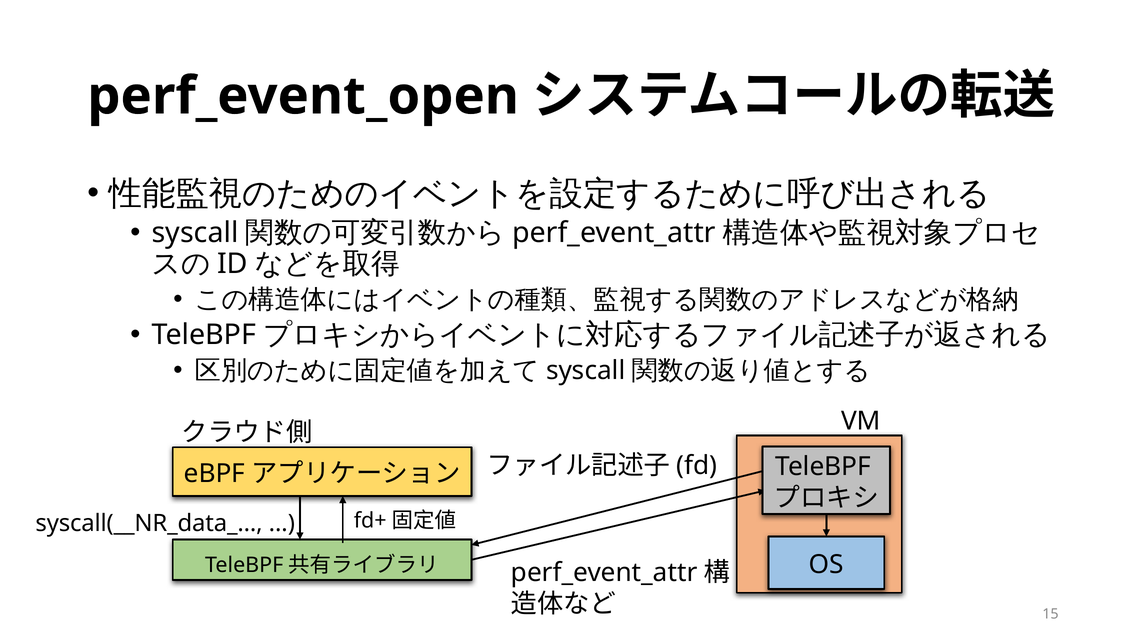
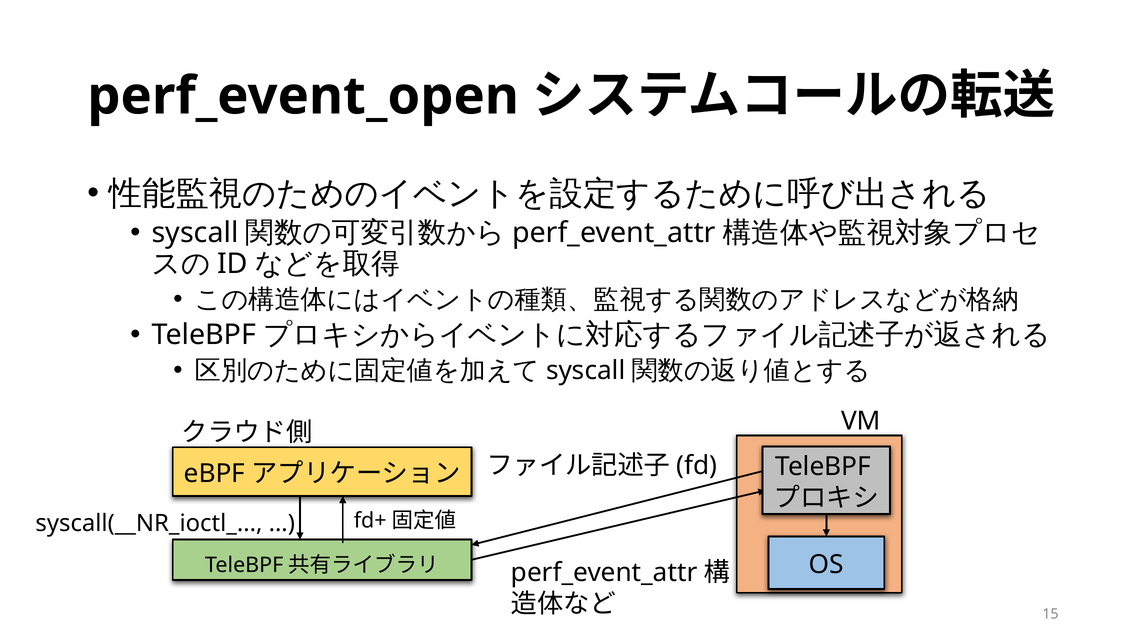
syscall(__NR_data_: syscall(__NR_data_ -> syscall(__NR_ioctl_
